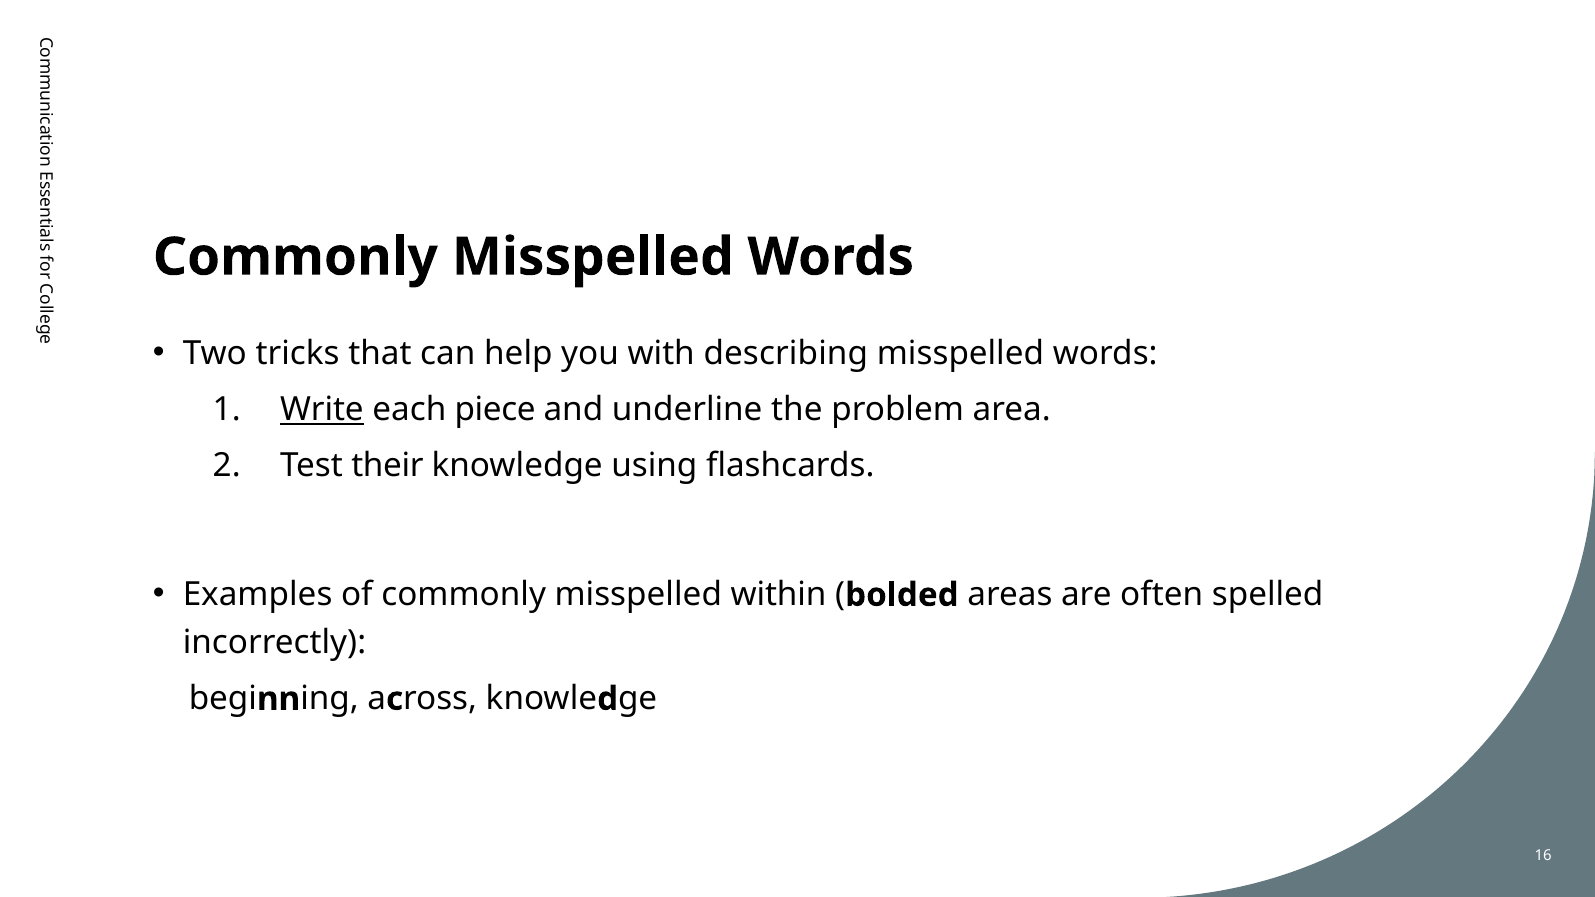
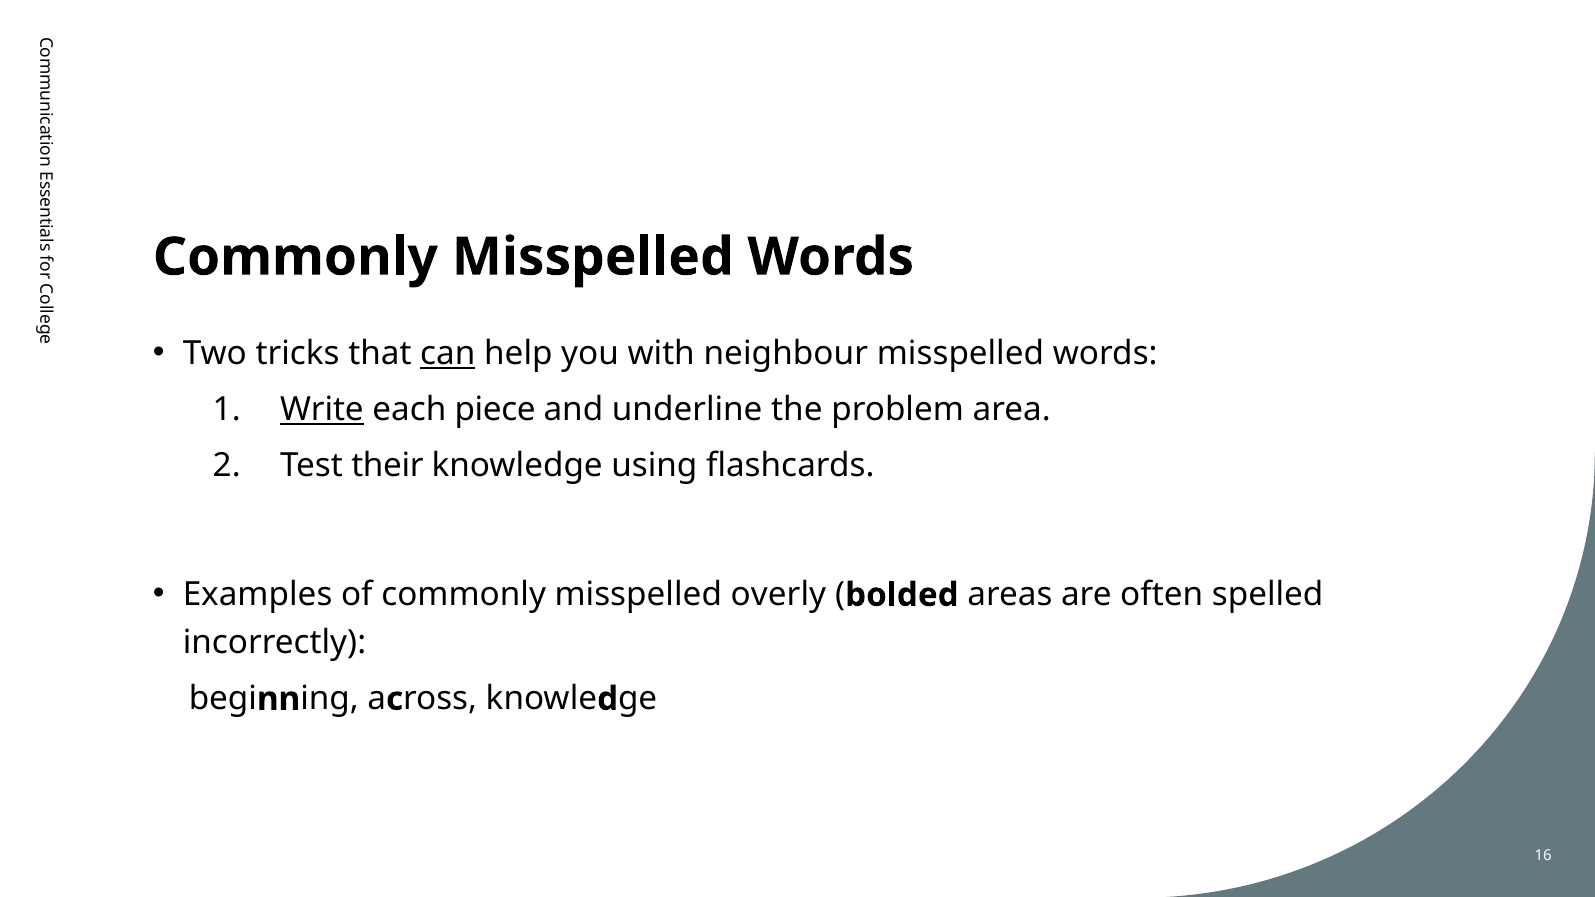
can underline: none -> present
describing: describing -> neighbour
within: within -> overly
